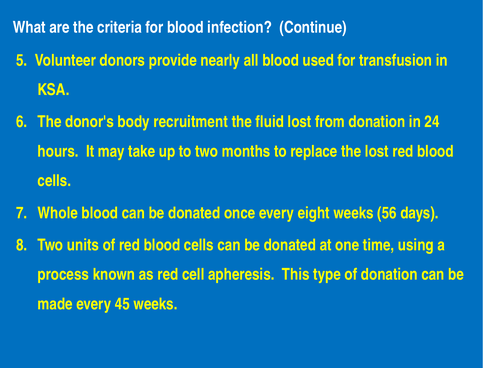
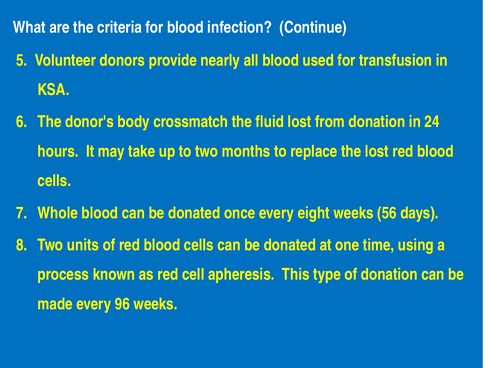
recruitment: recruitment -> crossmatch
45: 45 -> 96
